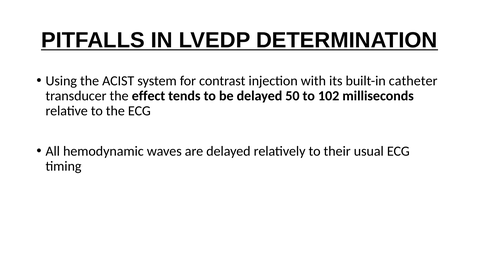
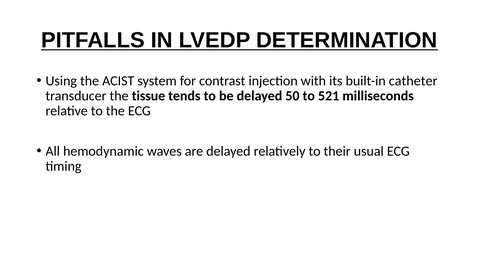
effect: effect -> tissue
102: 102 -> 521
